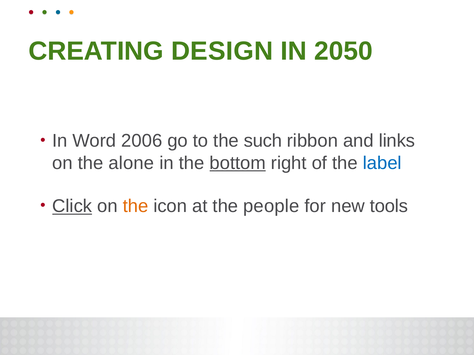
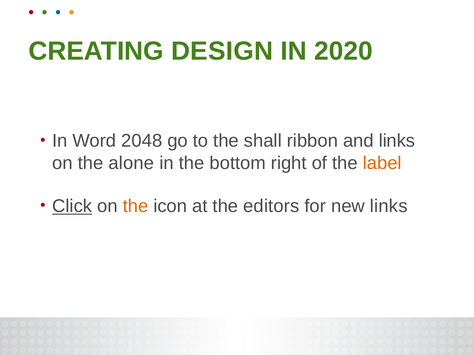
2050: 2050 -> 2020
2006: 2006 -> 2048
such: such -> shall
bottom underline: present -> none
label colour: blue -> orange
people: people -> editors
new tools: tools -> links
